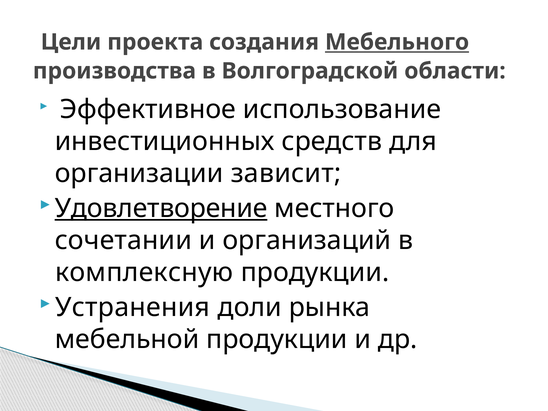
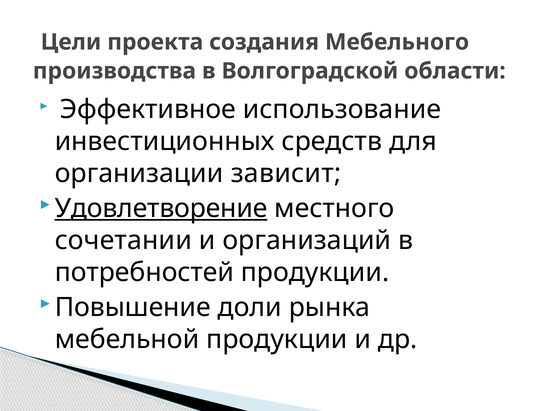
Мебельного underline: present -> none
комплексную: комплексную -> потребностей
Устранения: Устранения -> Повышение
